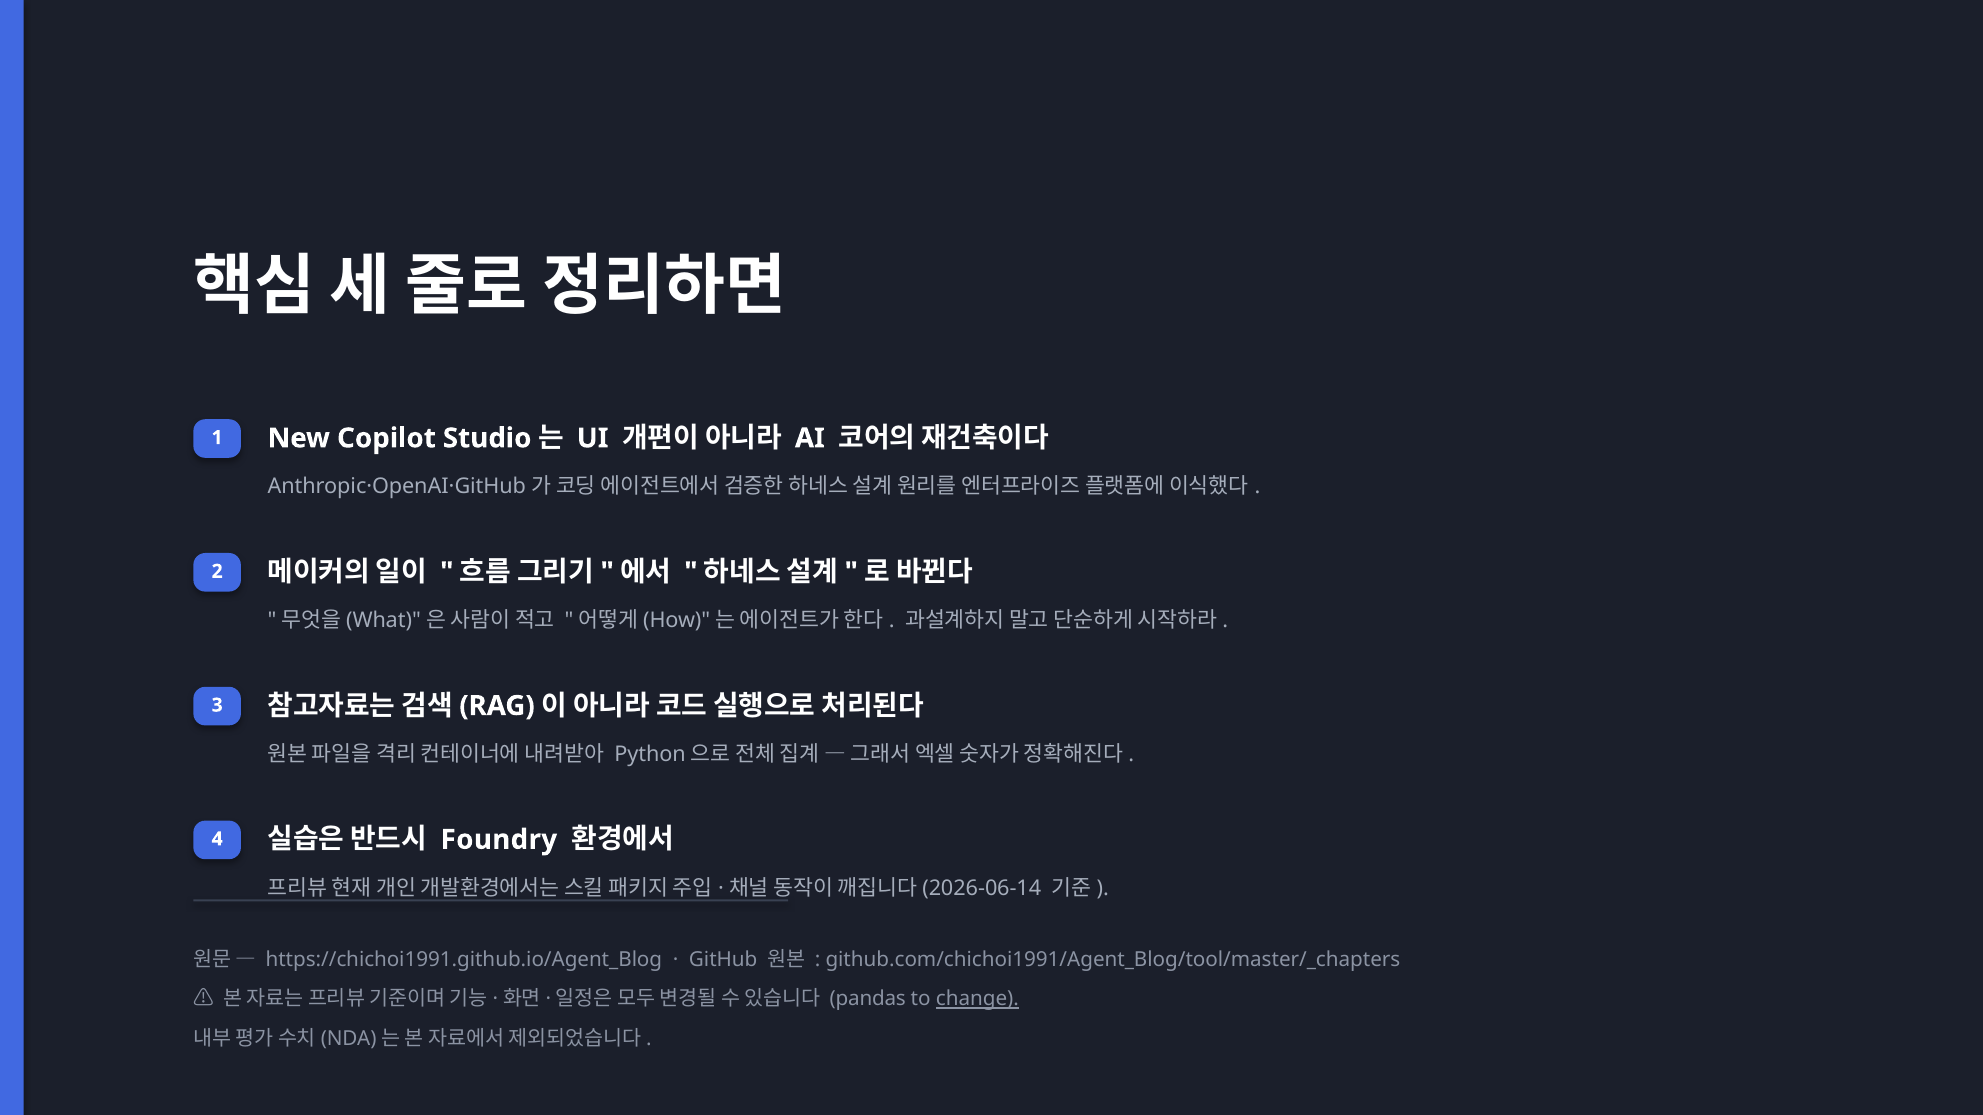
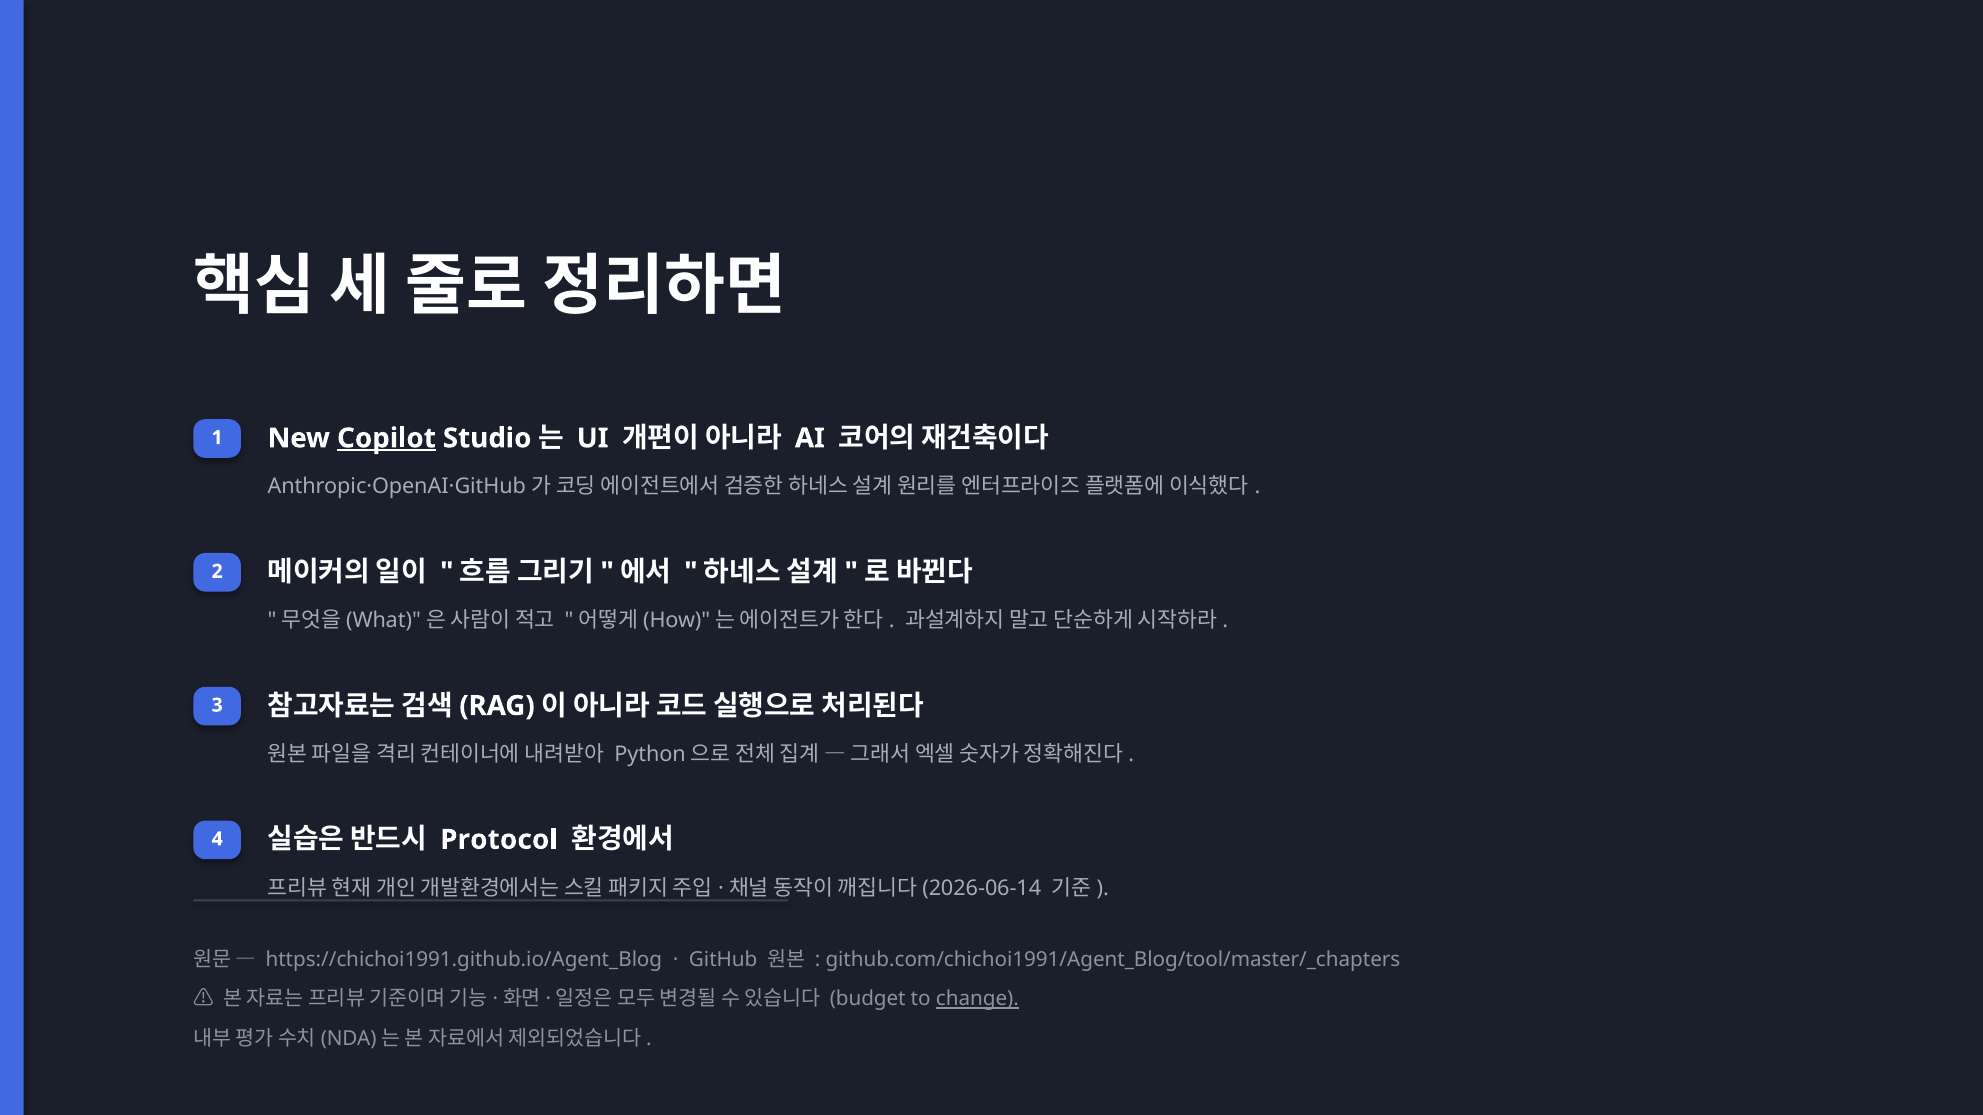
Copilot underline: none -> present
Foundry: Foundry -> Protocol
pandas: pandas -> budget
